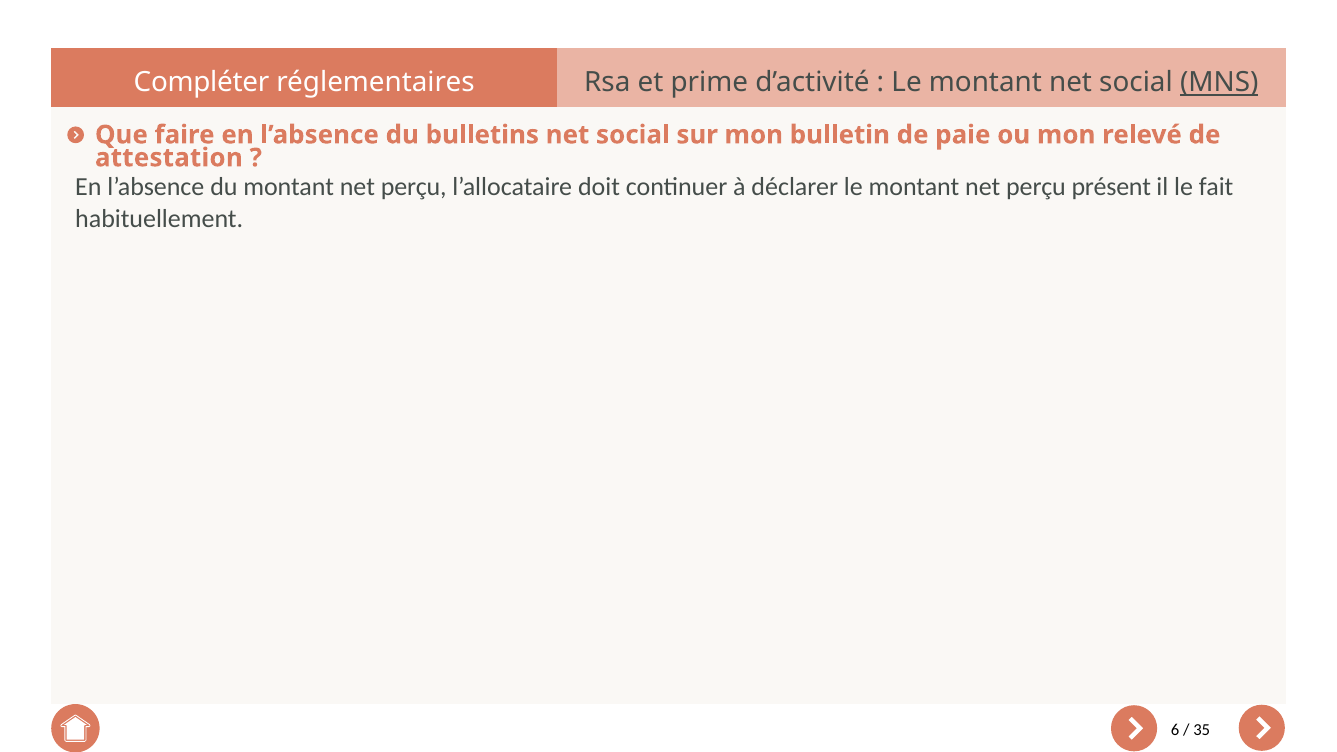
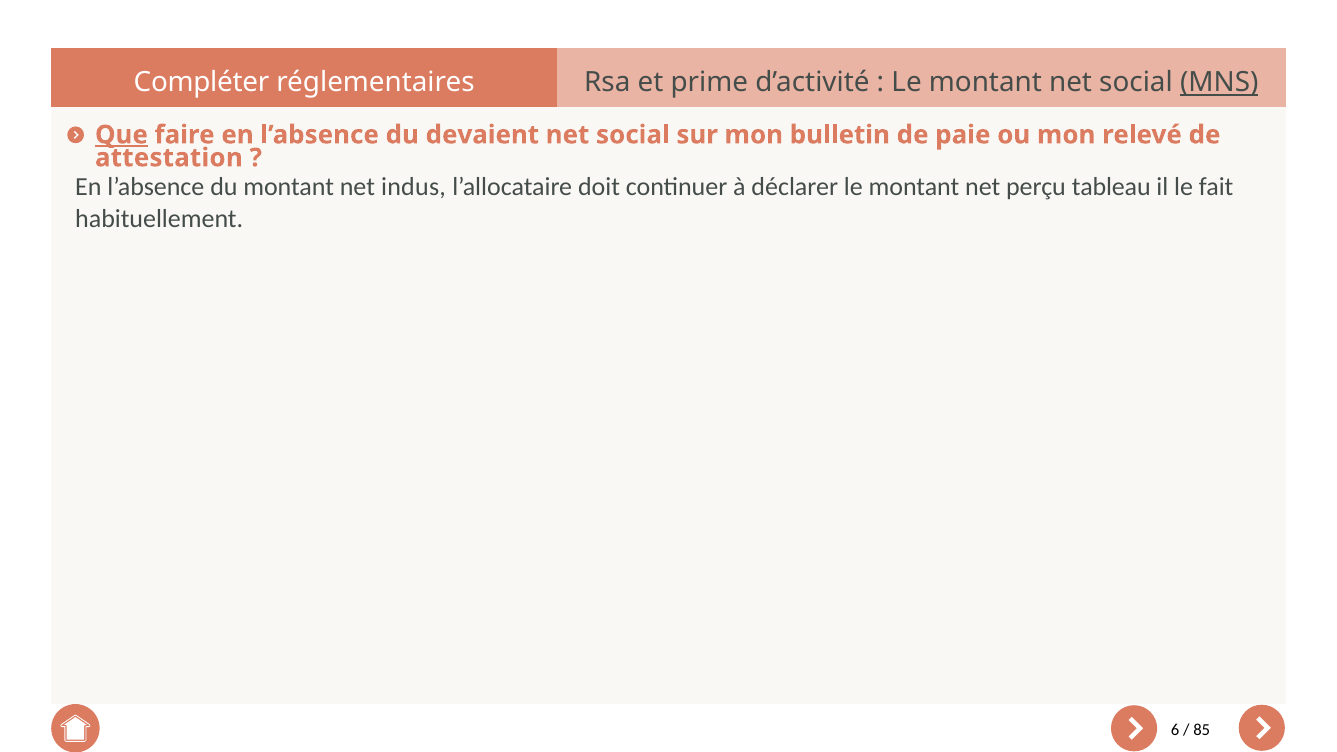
Que underline: none -> present
bulletins: bulletins -> devaient
du montant net perçu: perçu -> indus
présent: présent -> tableau
35: 35 -> 85
